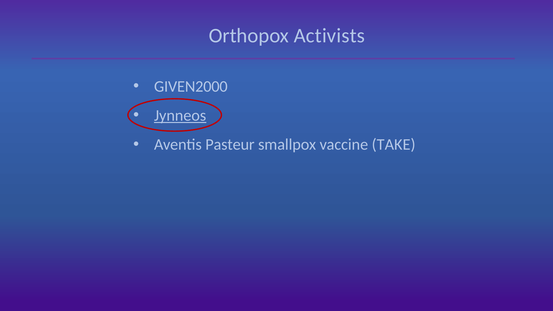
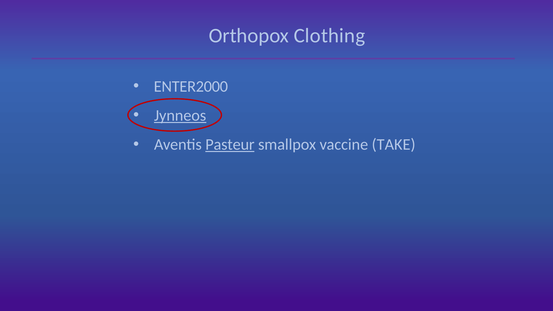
Activists: Activists -> Clothing
GIVEN2000: GIVEN2000 -> ENTER2000
Pasteur underline: none -> present
